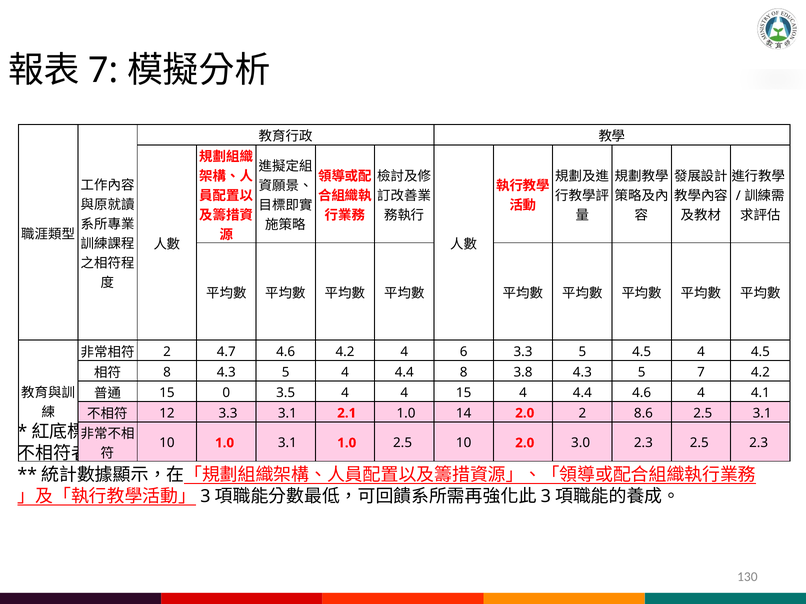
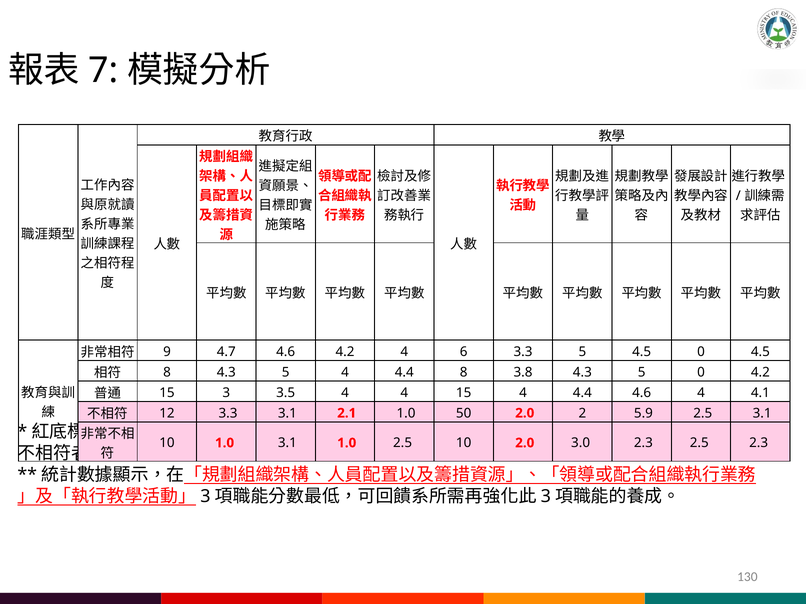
2 at (167, 352): 2 -> 9
4.5 4: 4 -> 0
5 7: 7 -> 0
0: 0 -> 3
14: 14 -> 50
8.6: 8.6 -> 5.9
